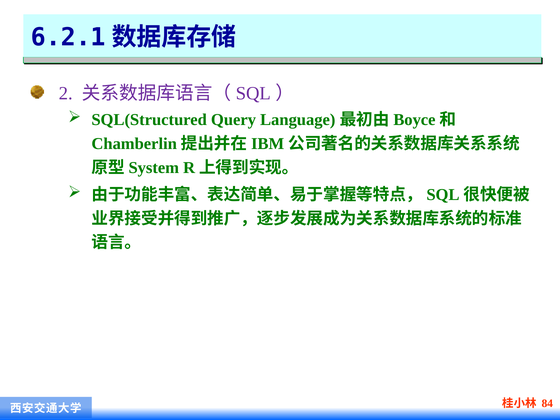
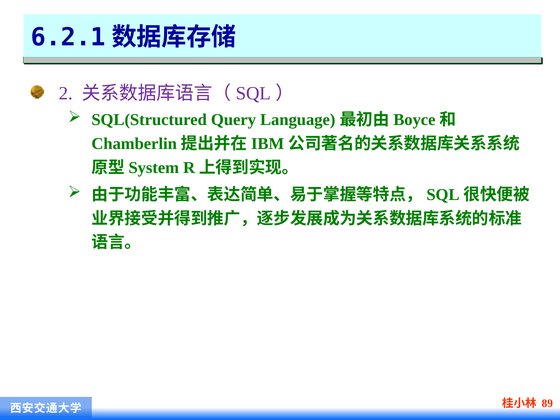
84: 84 -> 89
